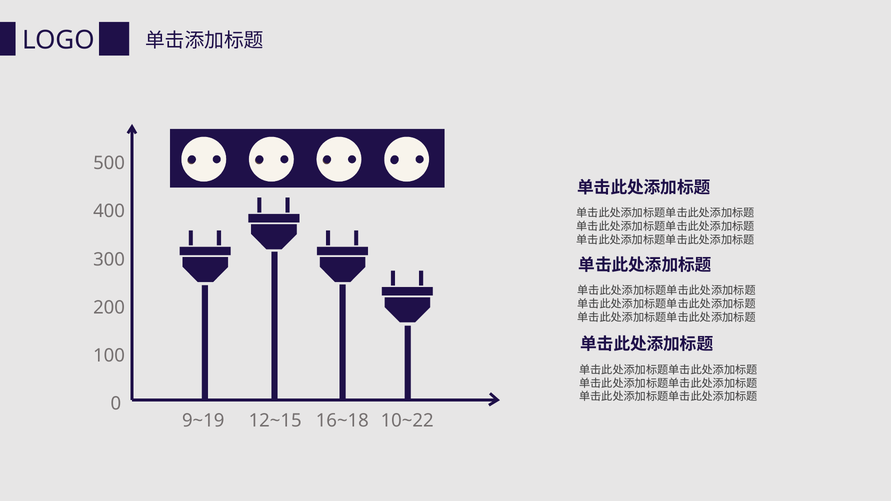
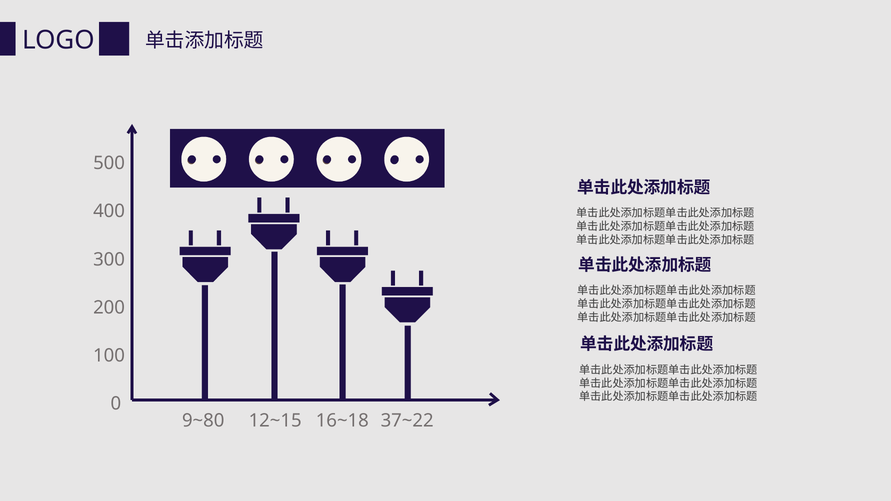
9~19: 9~19 -> 9~80
10~22: 10~22 -> 37~22
